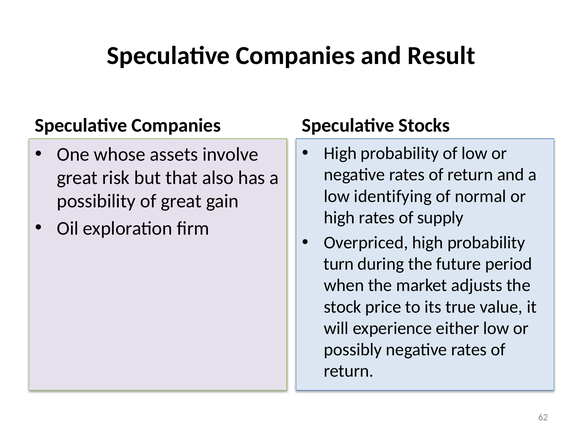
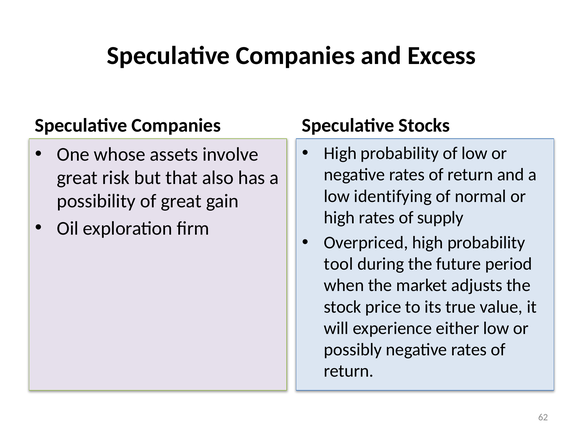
Result: Result -> Excess
turn: turn -> tool
